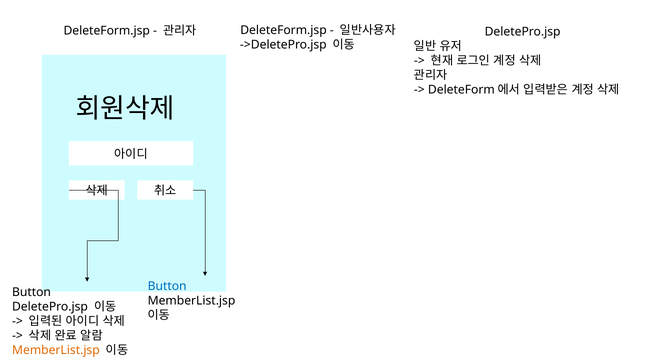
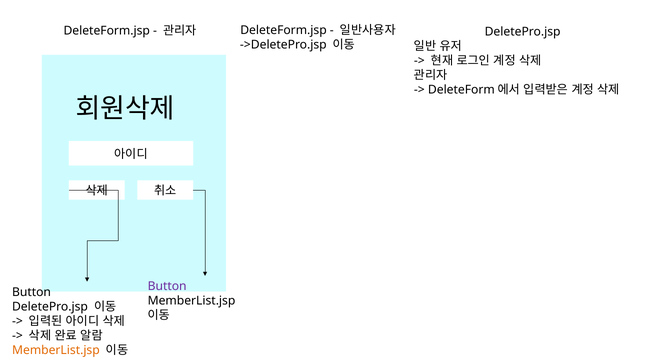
Button at (167, 286) colour: blue -> purple
